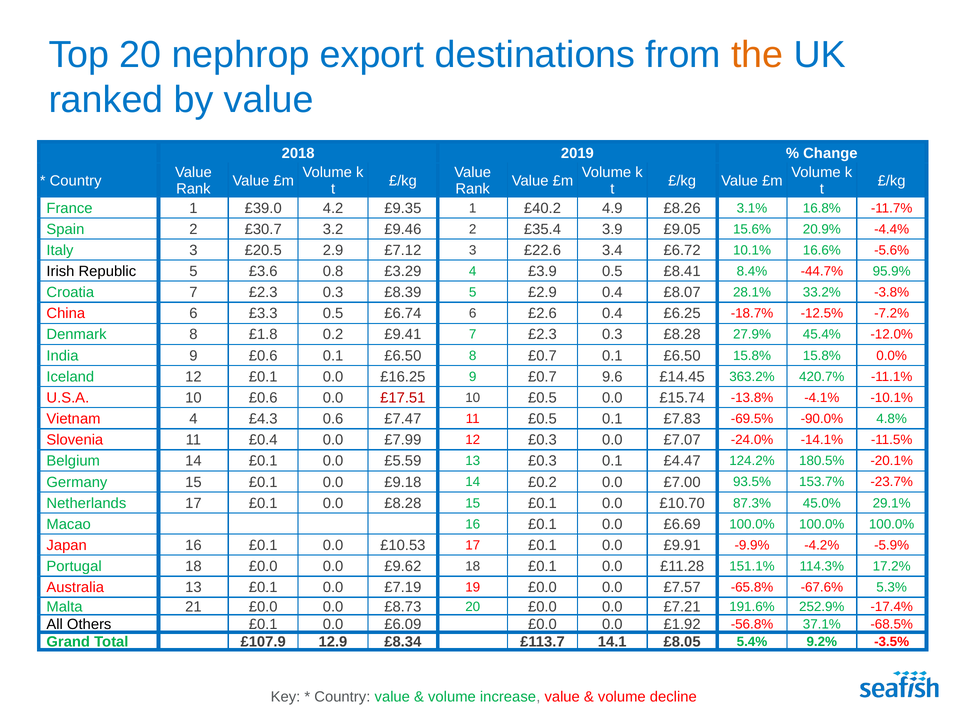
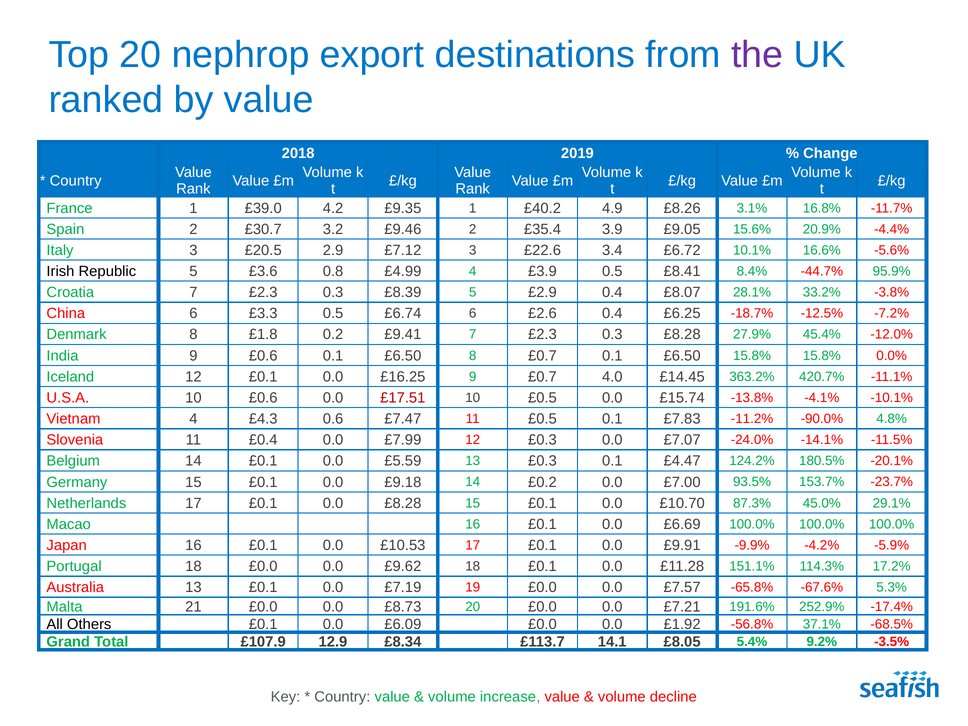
the colour: orange -> purple
£3.29: £3.29 -> £4.99
9.6: 9.6 -> 4.0
-69.5%: -69.5% -> -11.2%
